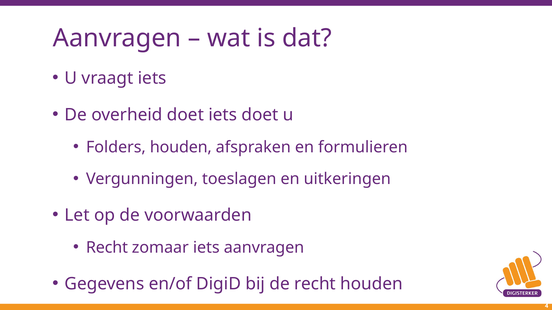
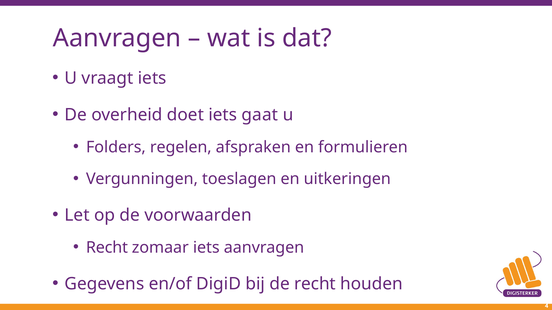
iets doet: doet -> gaat
Folders houden: houden -> regelen
